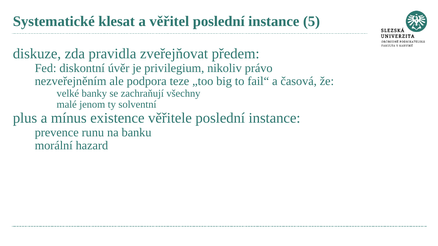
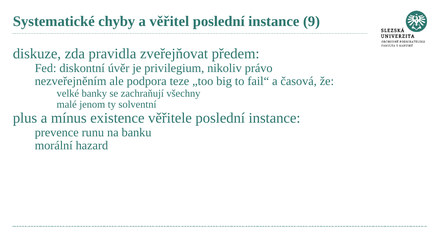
klesat: klesat -> chyby
5: 5 -> 9
